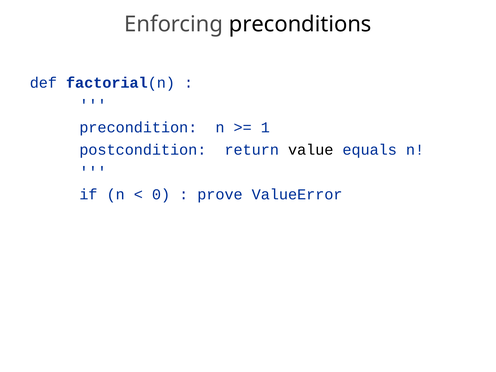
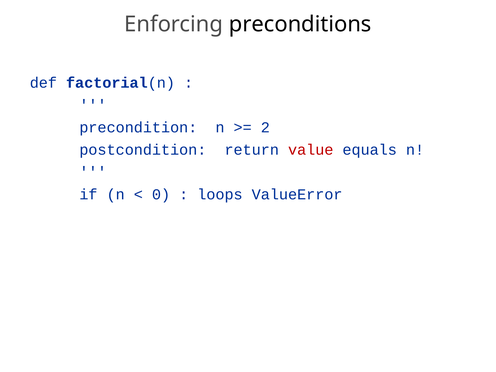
1: 1 -> 2
value colour: black -> red
prove: prove -> loops
